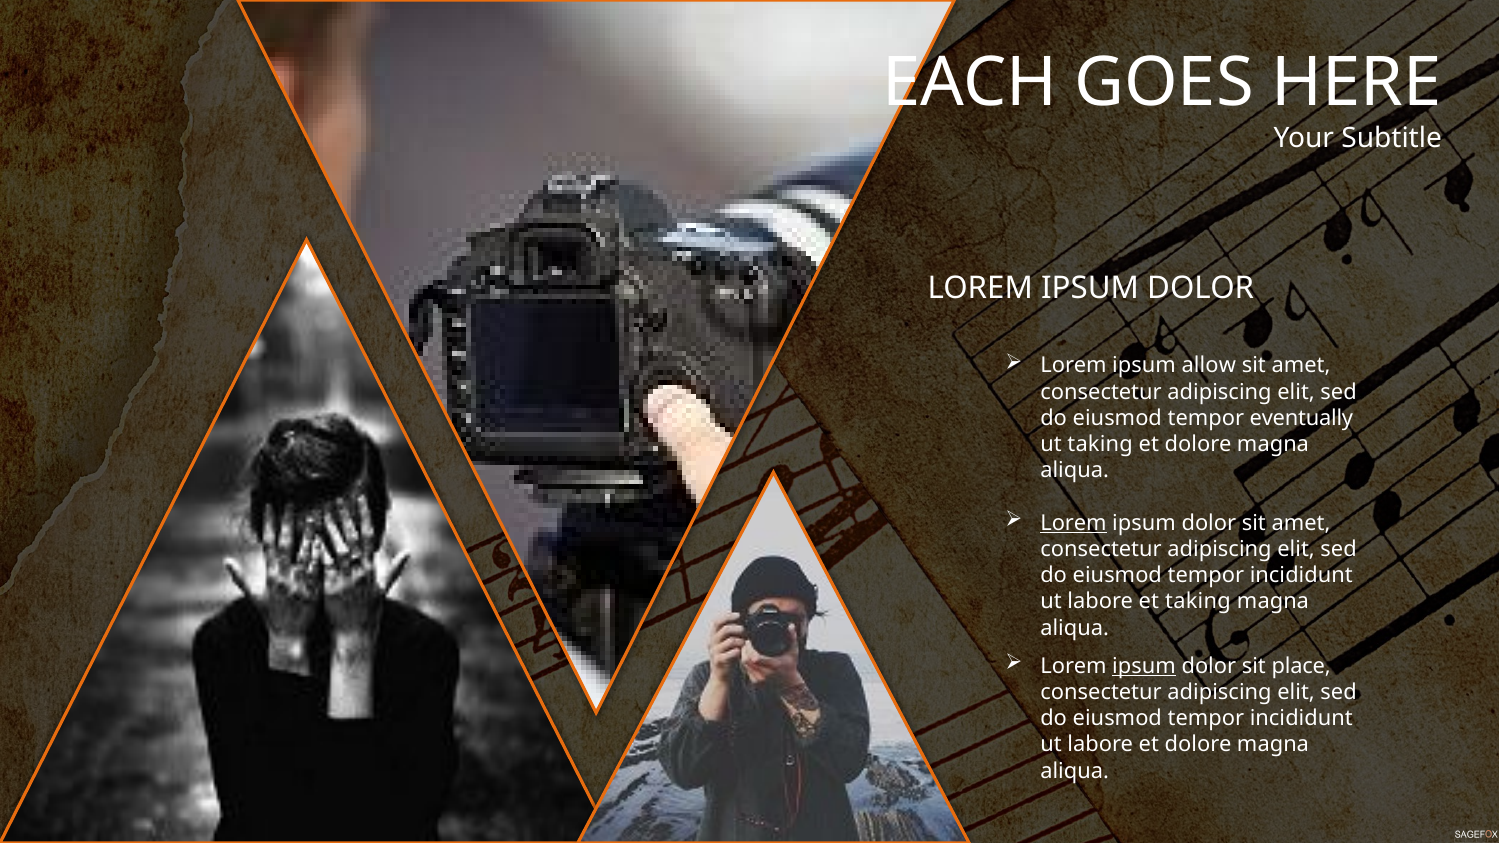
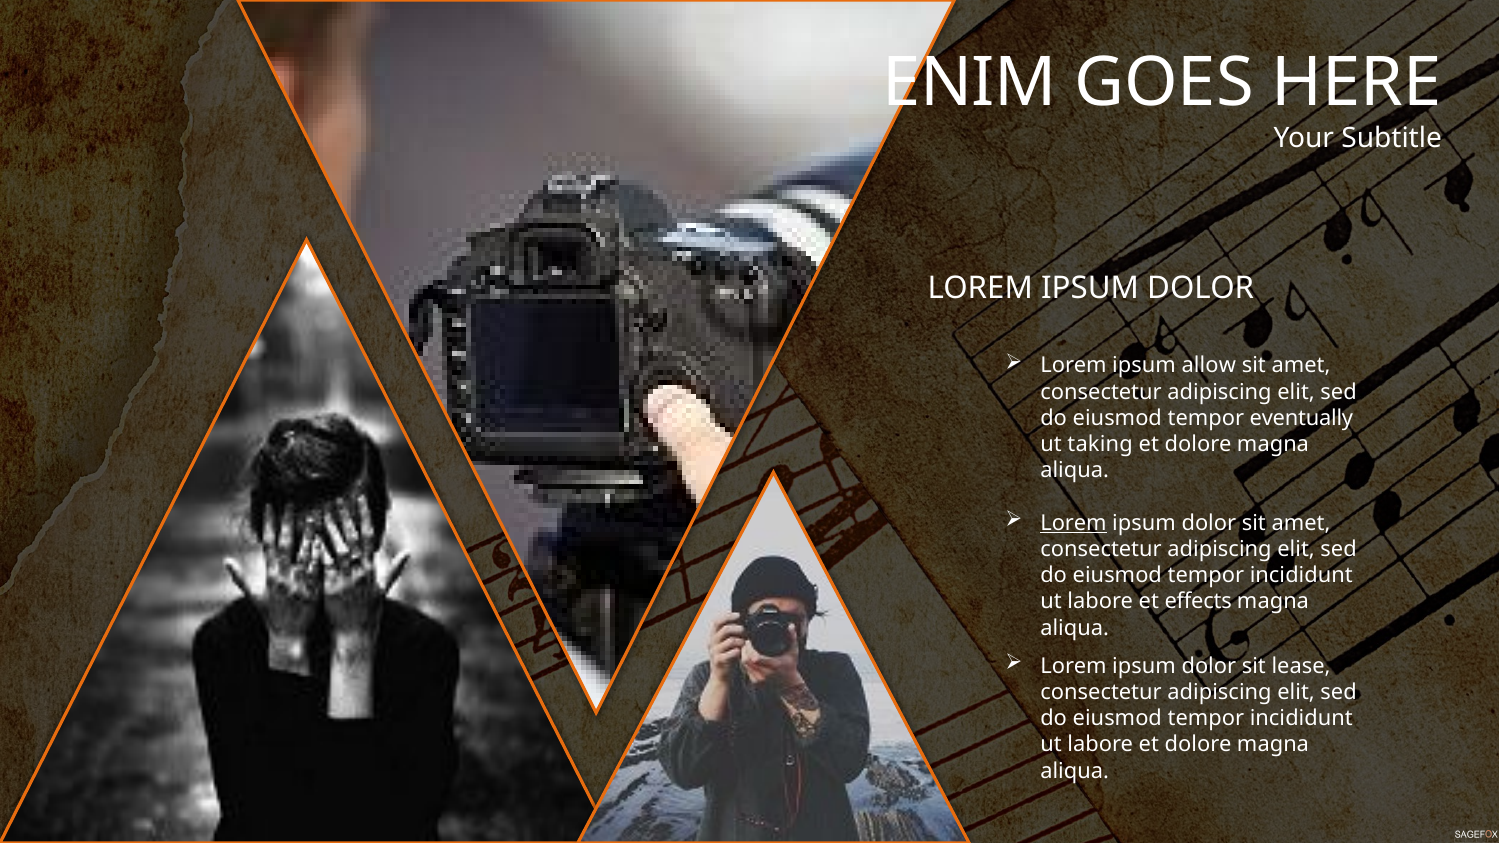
EACH: EACH -> ENIM
et taking: taking -> effects
ipsum at (1144, 666) underline: present -> none
place: place -> lease
